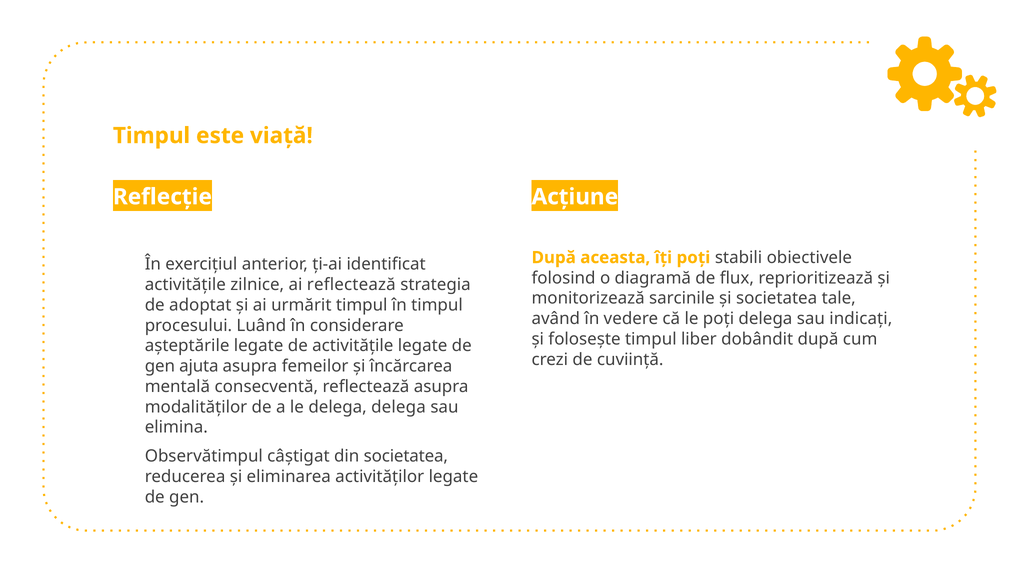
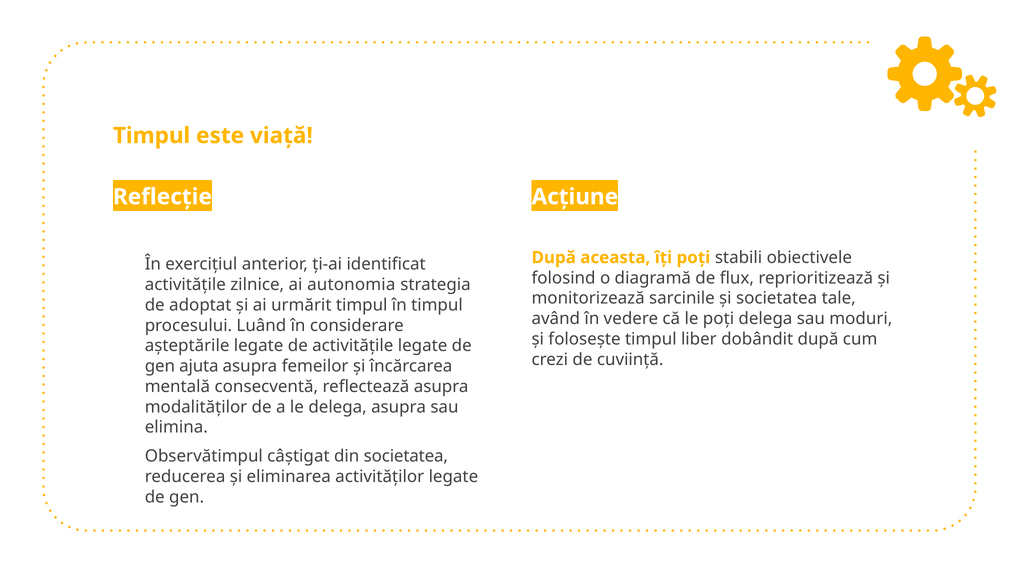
ai reflectează: reflectează -> autonomia
indicați: indicați -> moduri
delega delega: delega -> asupra
